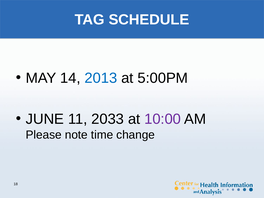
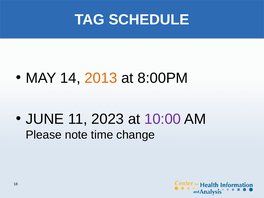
2013 colour: blue -> orange
5:00PM: 5:00PM -> 8:00PM
2033: 2033 -> 2023
